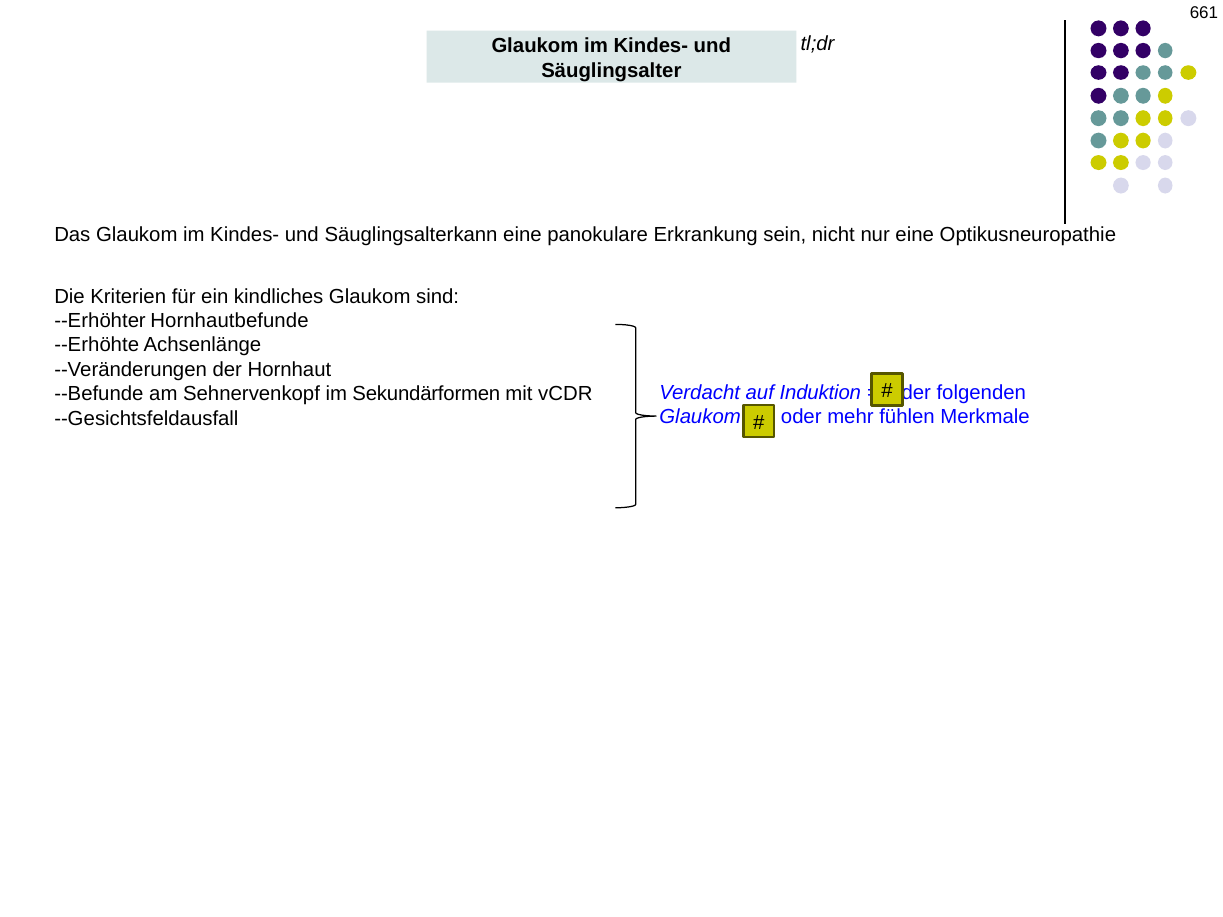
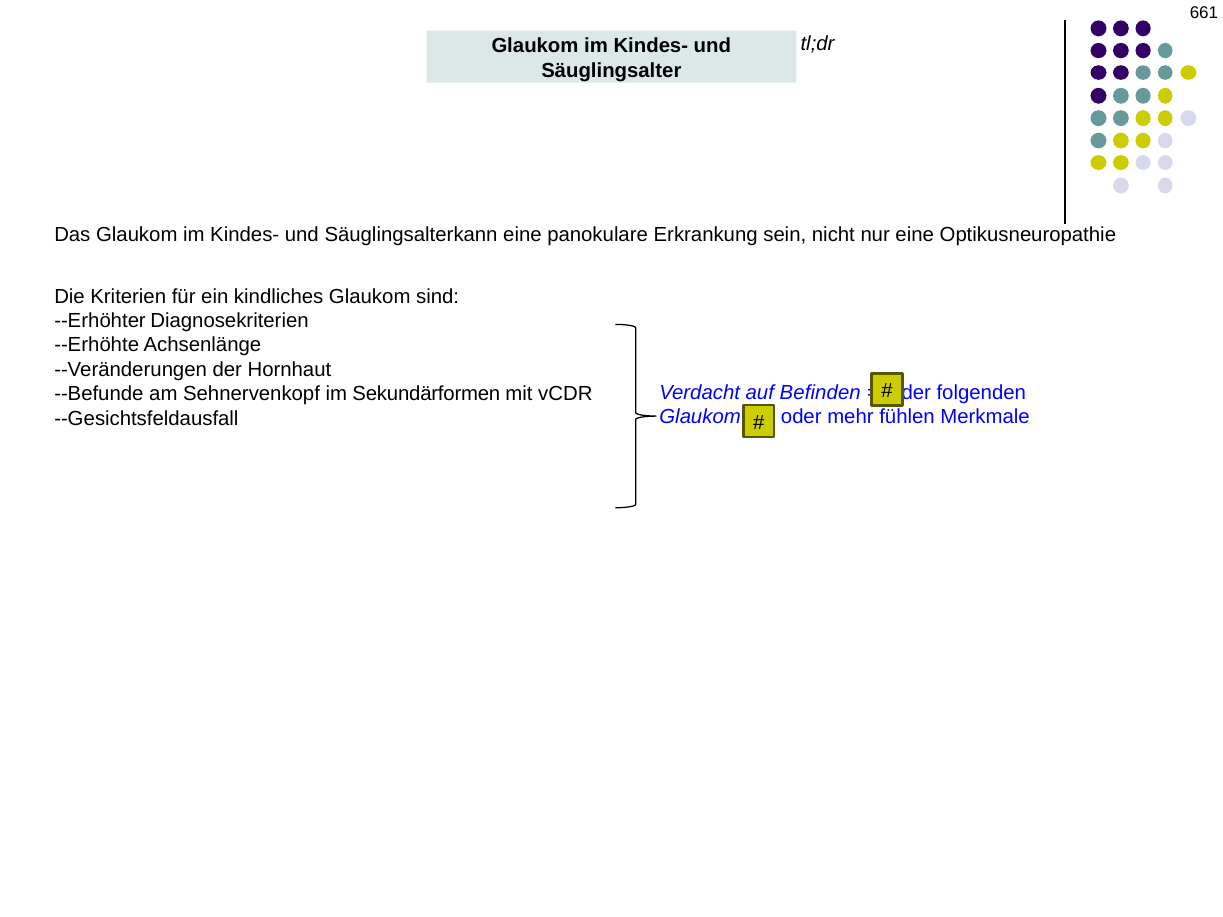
Hornhautbefunde: Hornhautbefunde -> Diagnosekriterien
Induktion: Induktion -> Befinden
